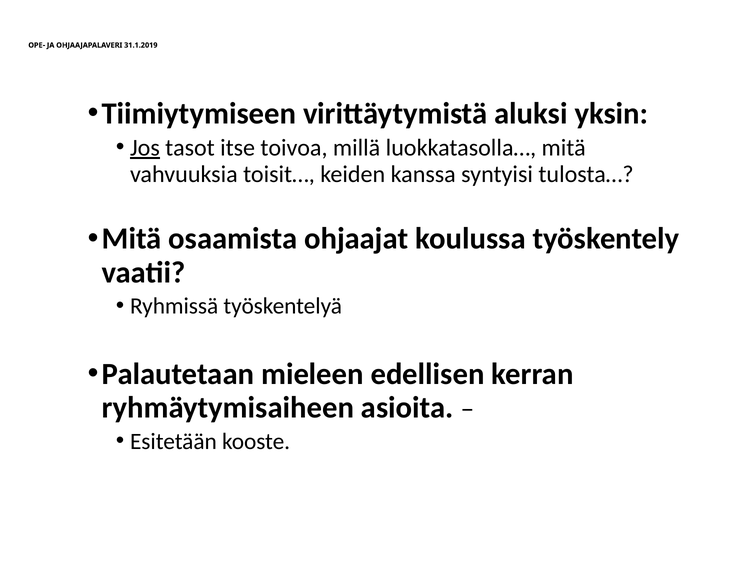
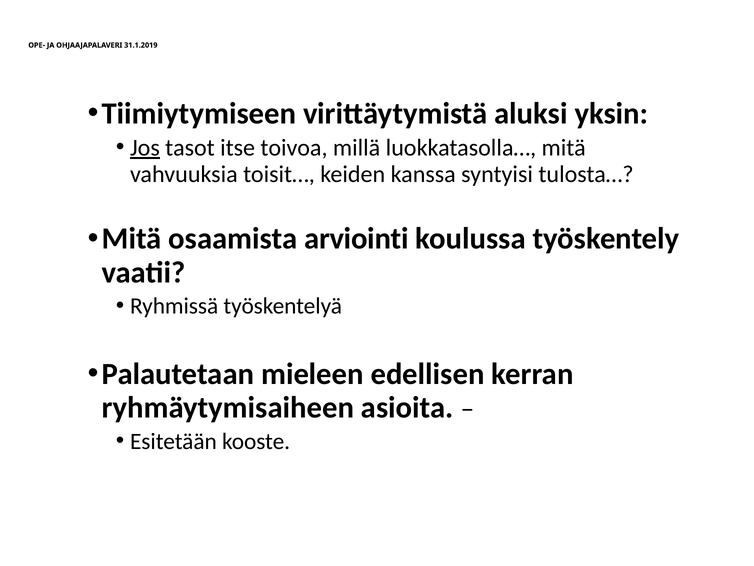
ohjaajat: ohjaajat -> arviointi
